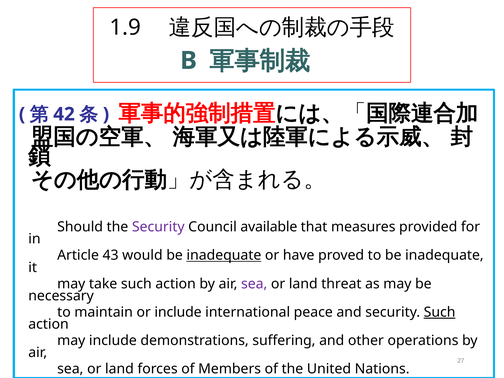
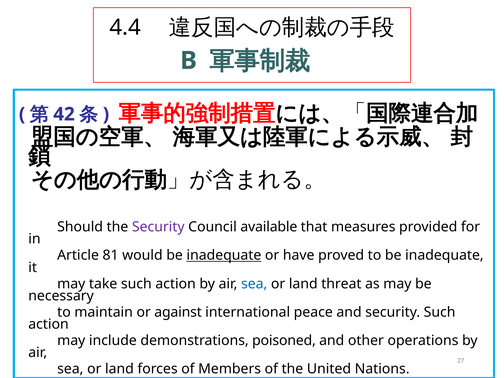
1.9: 1.9 -> 4.4
43: 43 -> 81
sea at (254, 284) colour: purple -> blue
or include: include -> against
Such at (440, 312) underline: present -> none
suffering: suffering -> poisoned
